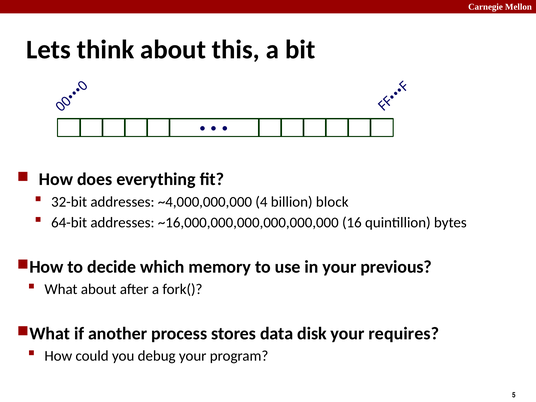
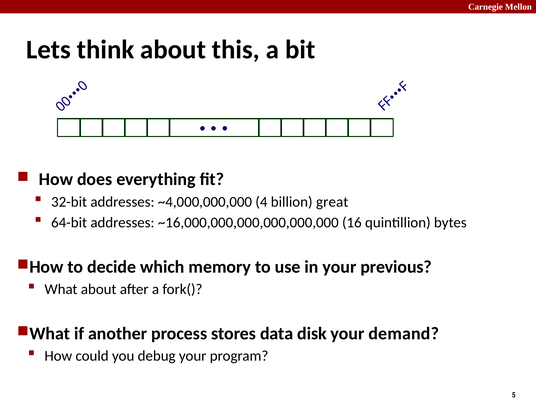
block: block -> great
requires: requires -> demand
